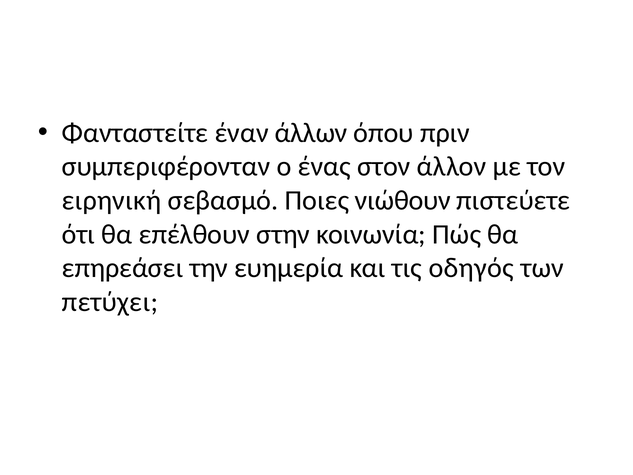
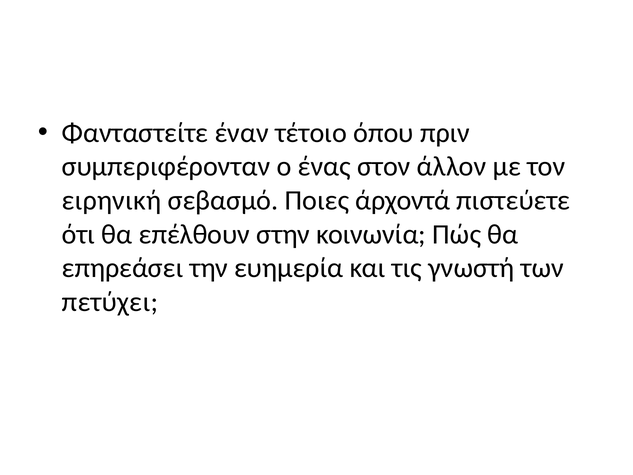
άλλων: άλλων -> τέτοιο
νιώθουν: νιώθουν -> άρχοντά
οδηγός: οδηγός -> γνωστή
